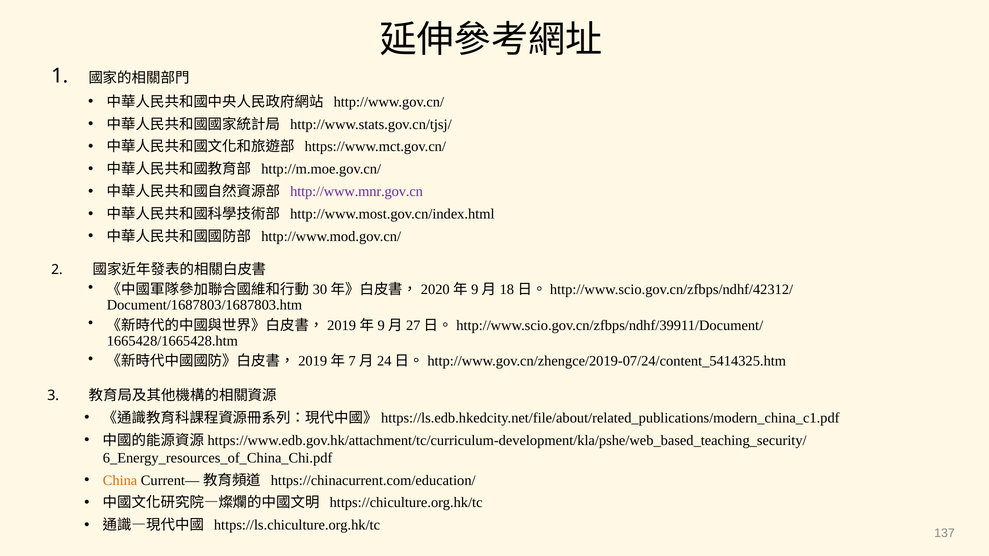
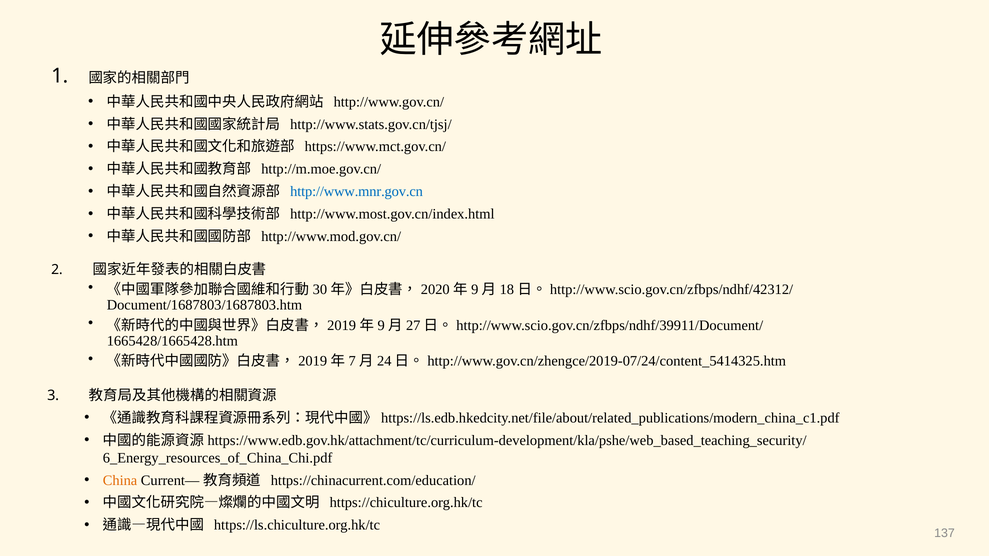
http://www.mnr.gov.cn colour: purple -> blue
